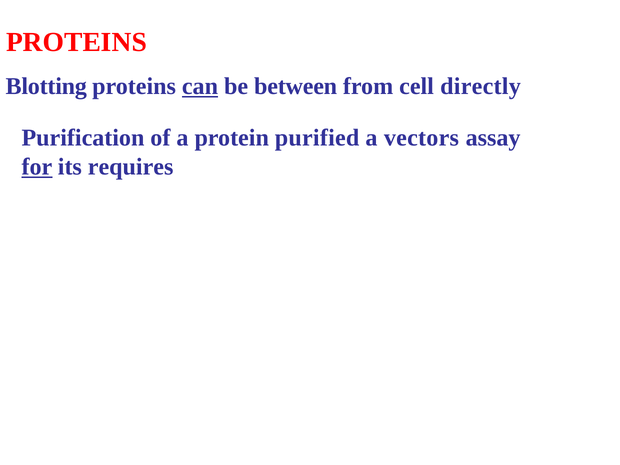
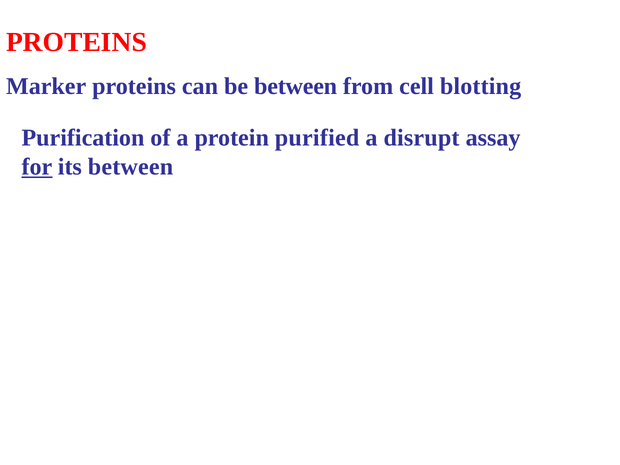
Blotting: Blotting -> Marker
can underline: present -> none
directly: directly -> blotting
vectors: vectors -> disrupt
its requires: requires -> between
